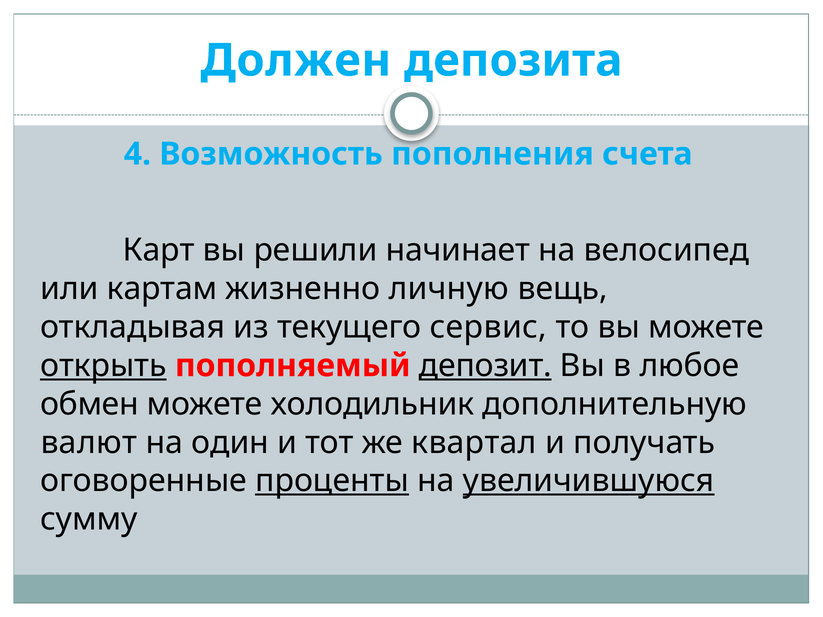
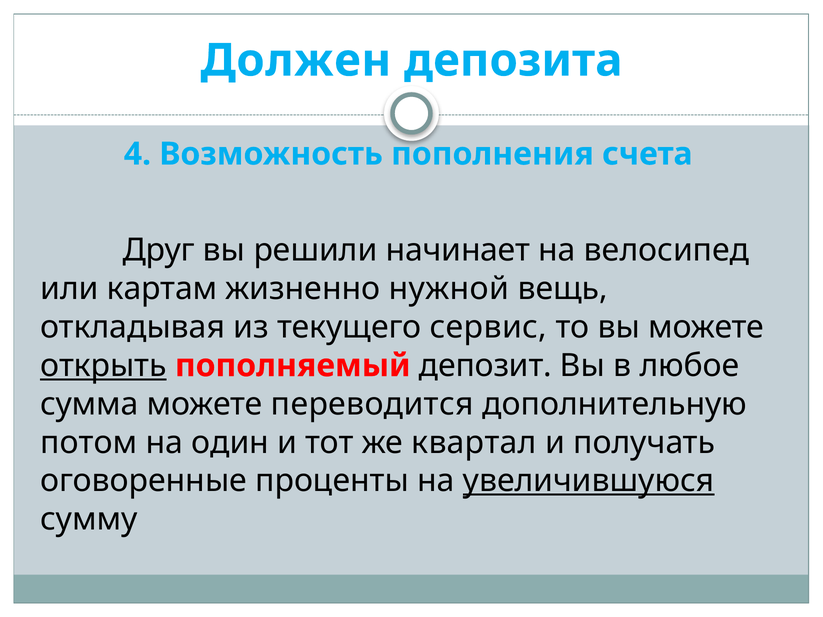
Карт: Карт -> Друг
личную: личную -> нужной
депозит underline: present -> none
обмен: обмен -> сумма
холодильник: холодильник -> переводится
валют: валют -> потом
проценты underline: present -> none
